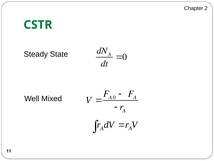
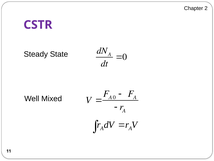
CSTR colour: green -> purple
